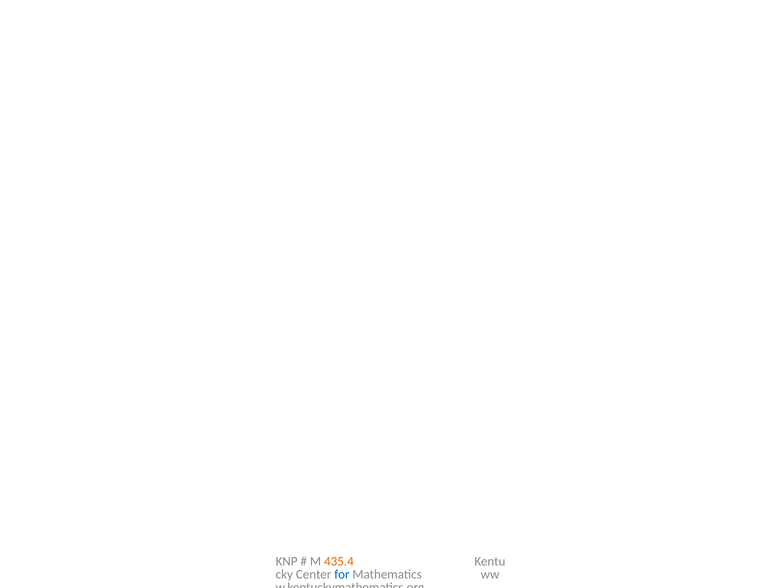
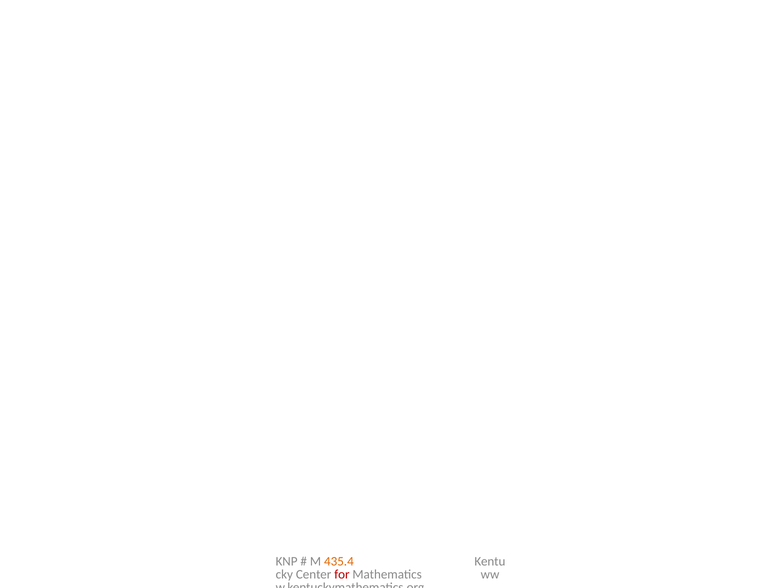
for colour: blue -> red
